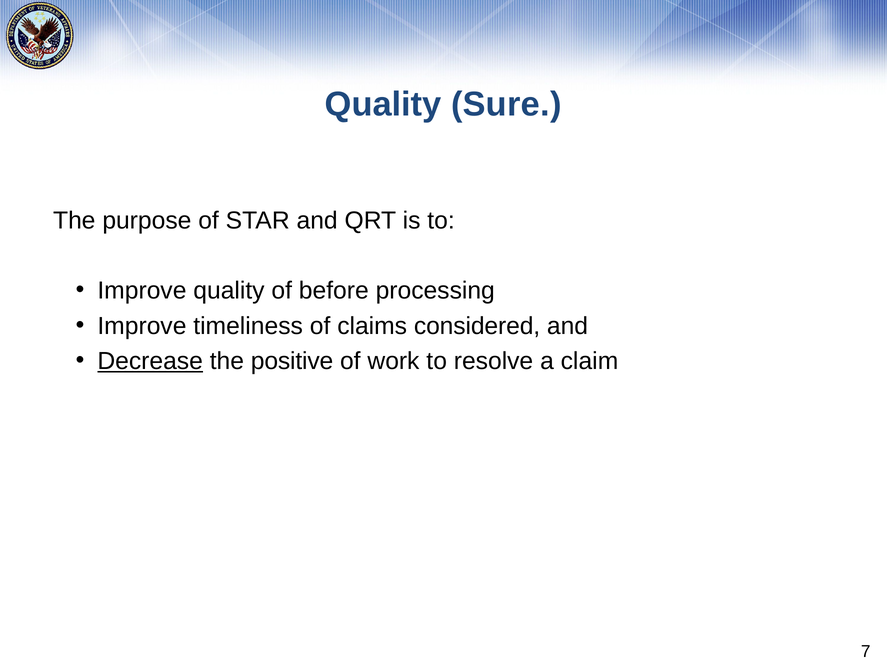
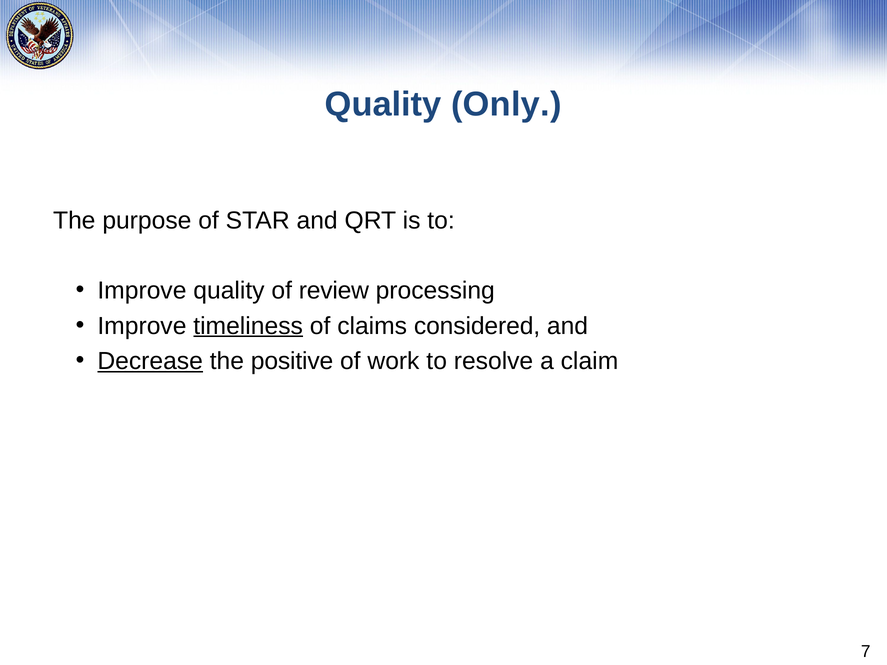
Sure: Sure -> Only
before: before -> review
timeliness underline: none -> present
